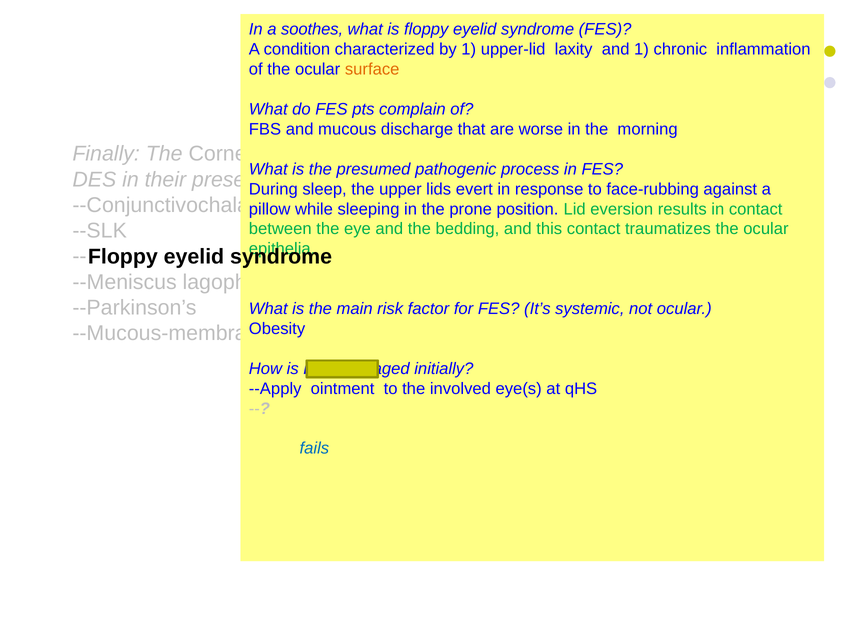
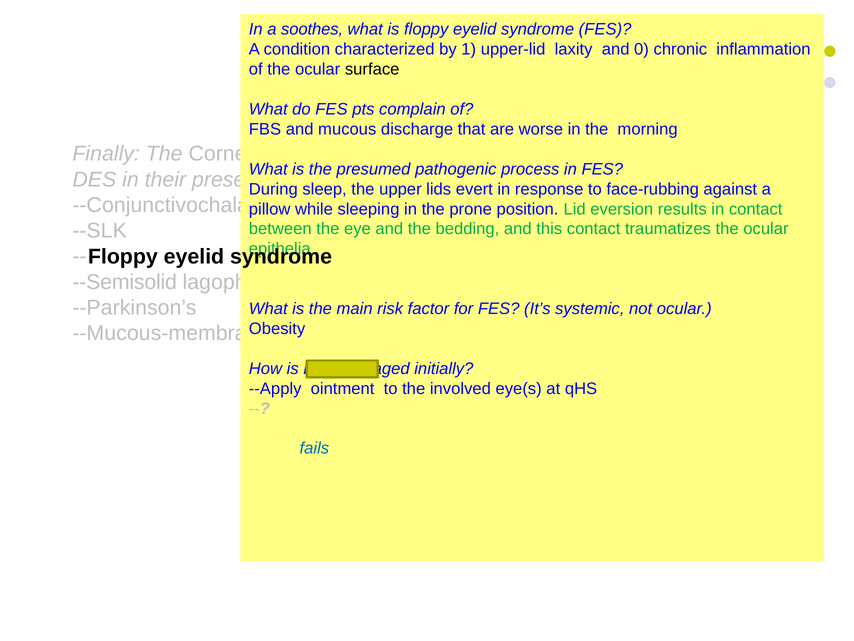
and 1: 1 -> 0
surface colour: orange -> black
--Meniscus: --Meniscus -> --Semisolid
